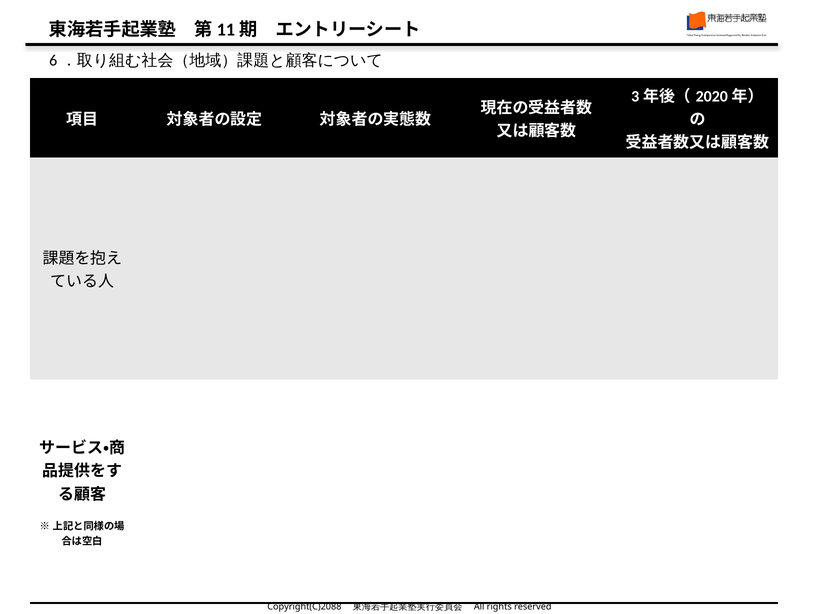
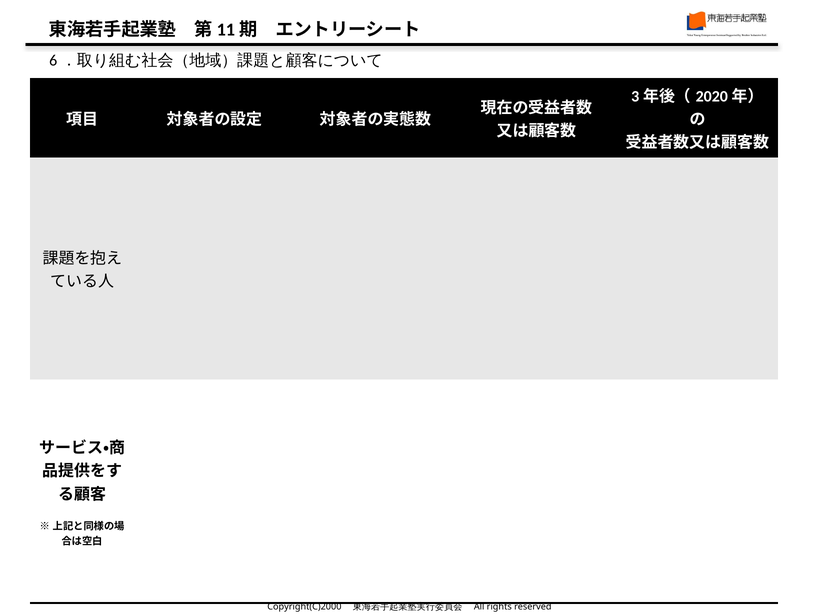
Copyright(C)2088: Copyright(C)2088 -> Copyright(C)2000
